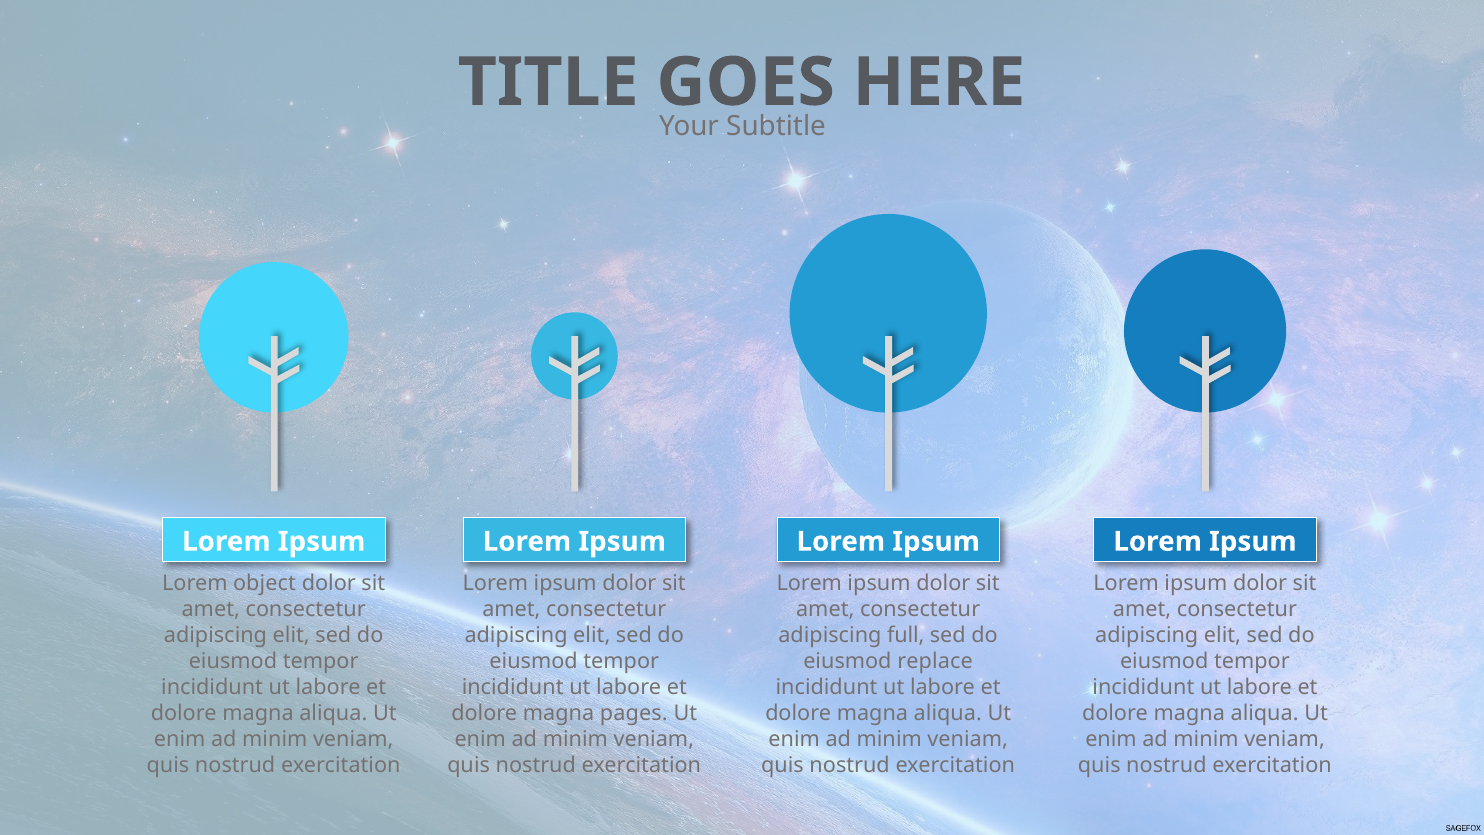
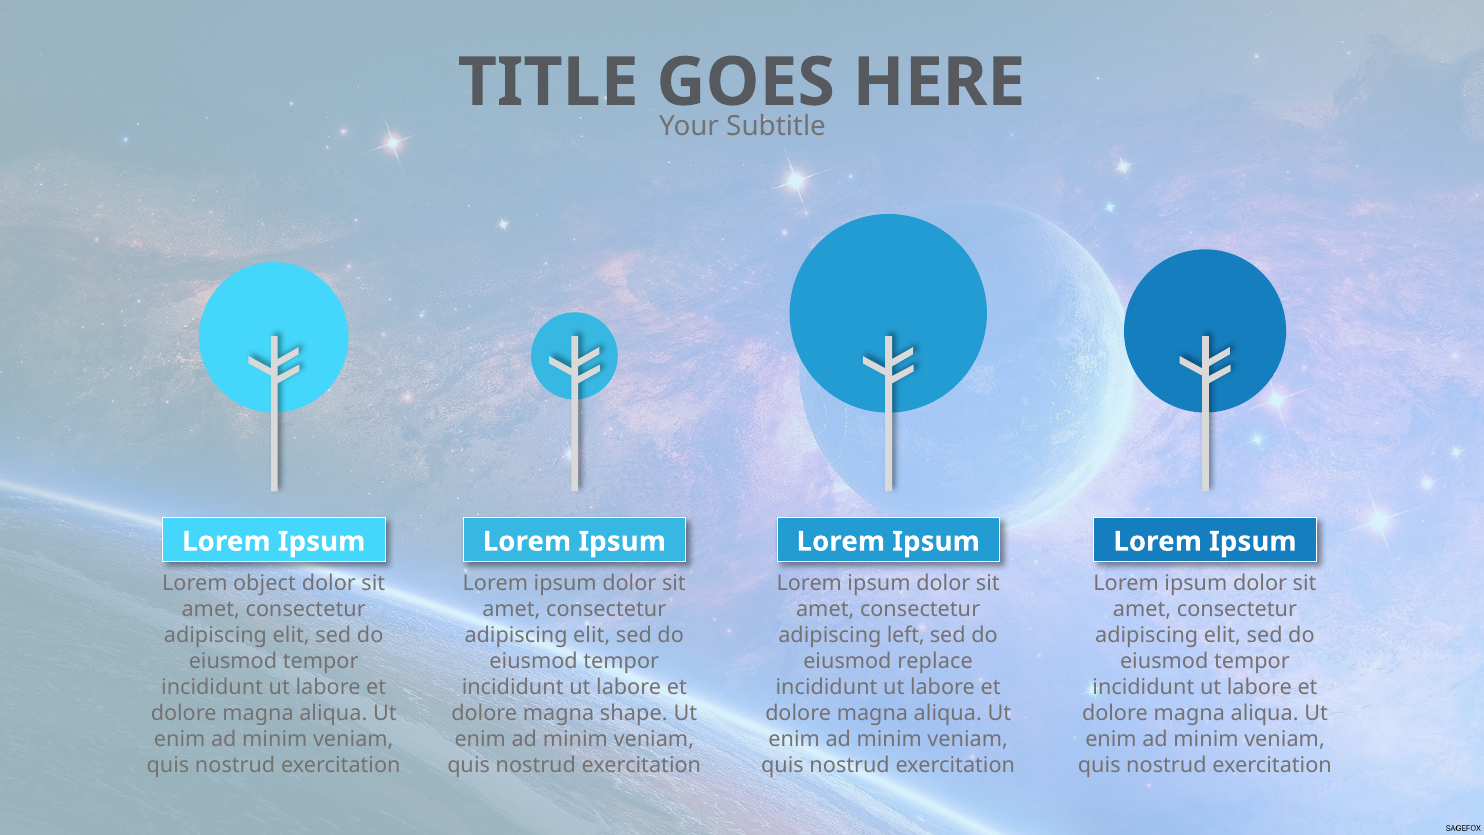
full: full -> left
pages: pages -> shape
